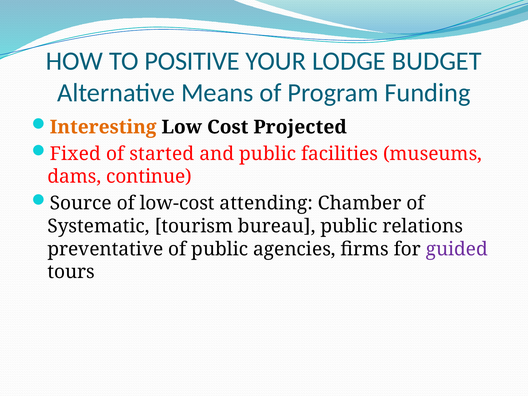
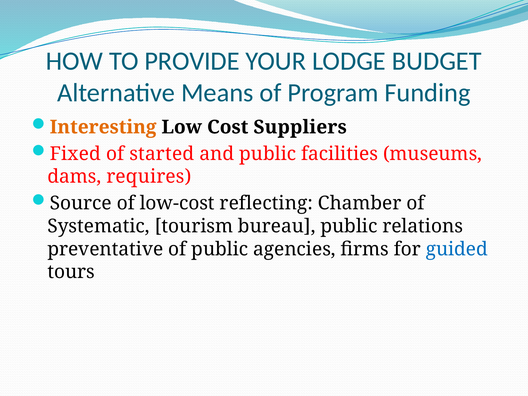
POSITIVE: POSITIVE -> PROVIDE
Projected: Projected -> Suppliers
continue: continue -> requires
attending: attending -> reflecting
guided colour: purple -> blue
